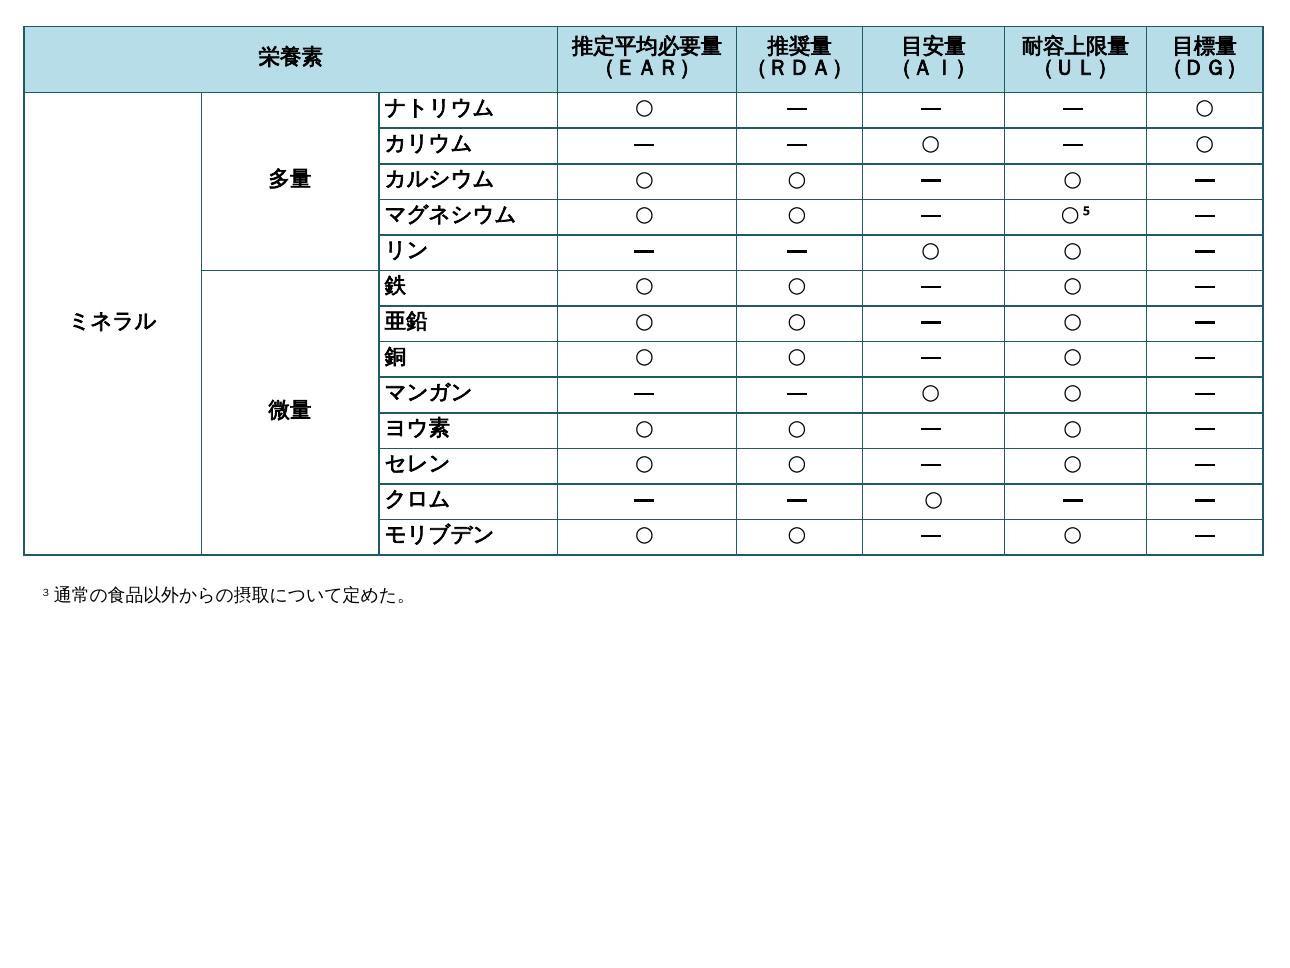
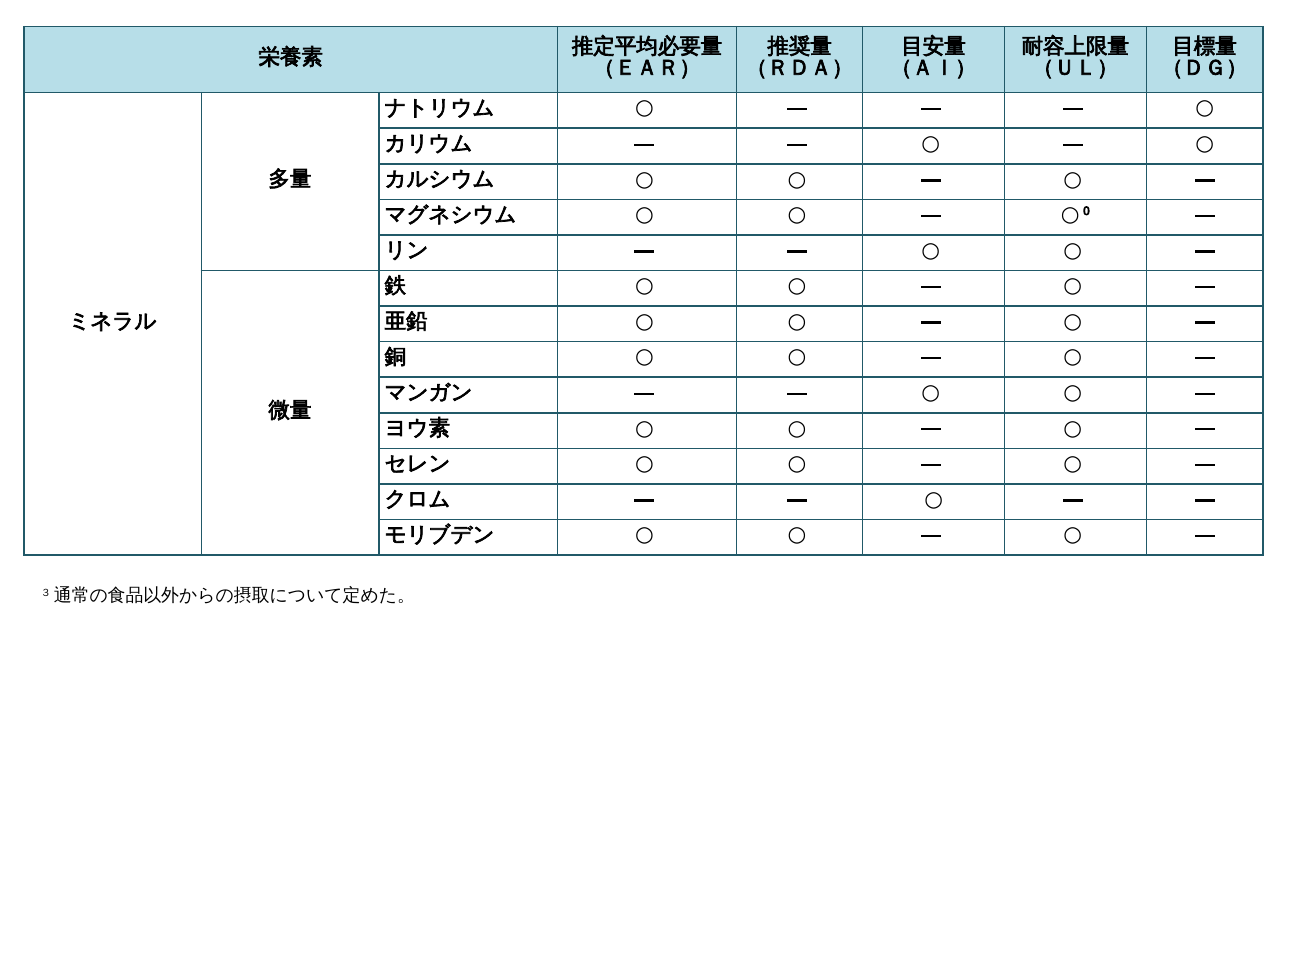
5: 5 -> 0
